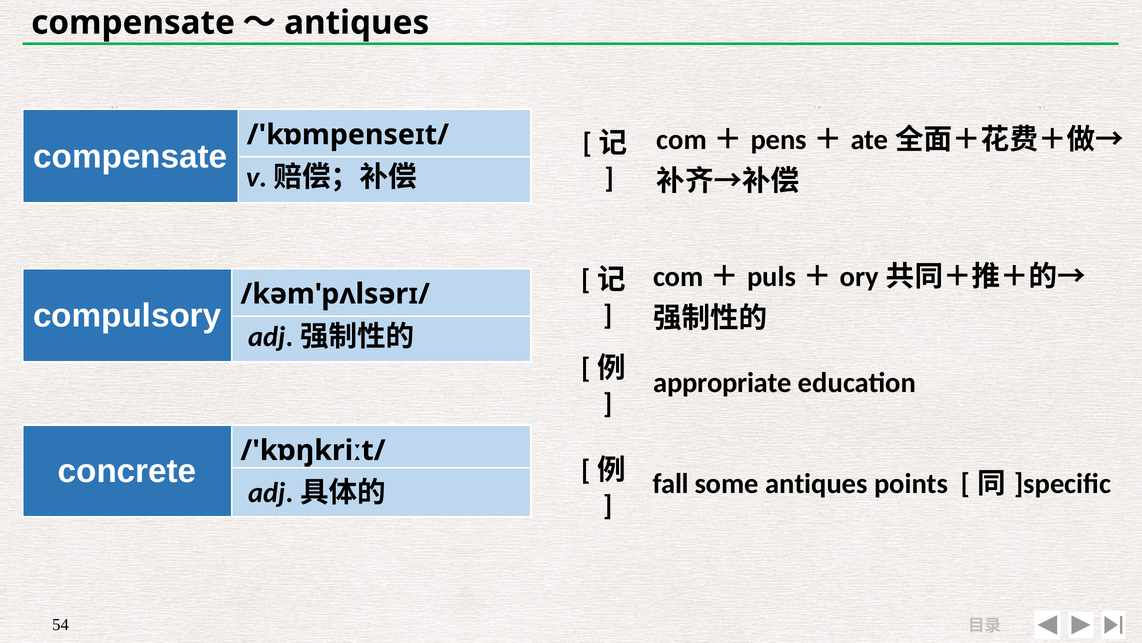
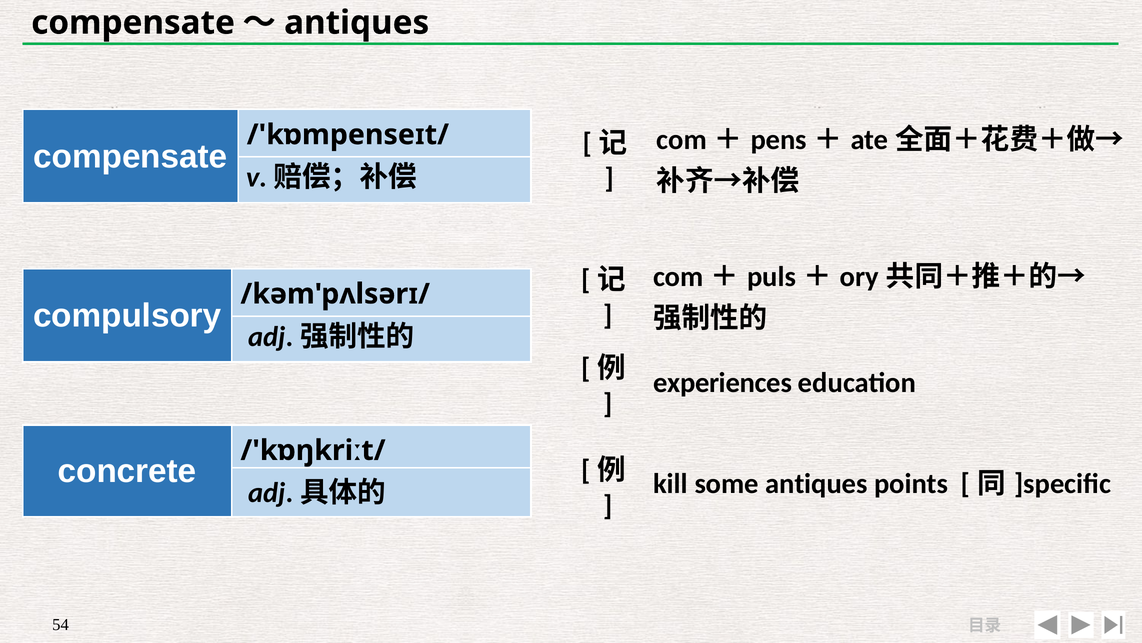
appropriate: appropriate -> experiences
fall: fall -> kill
